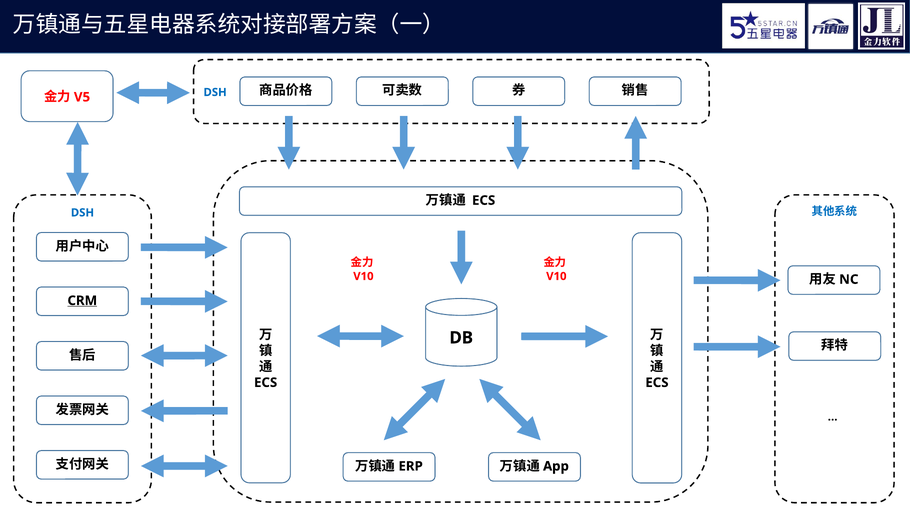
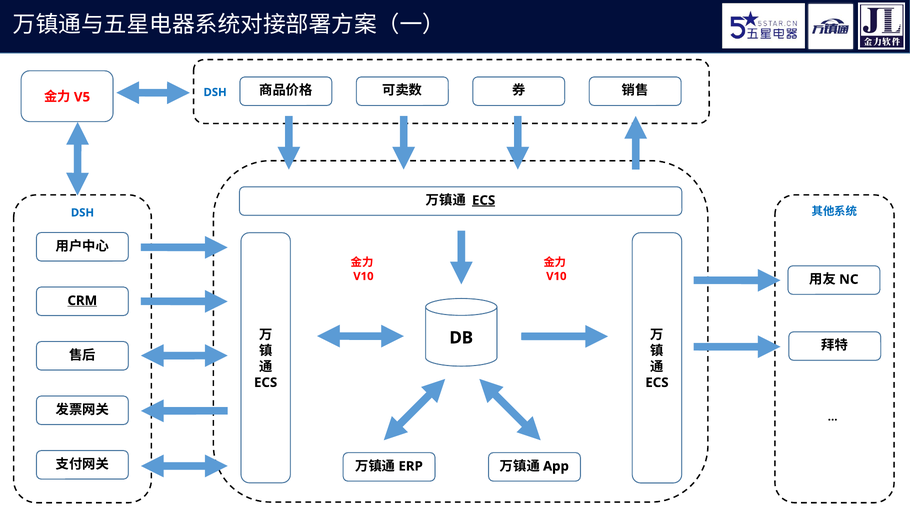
ECS at (484, 200) underline: none -> present
